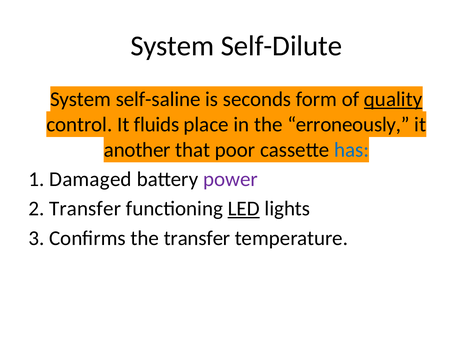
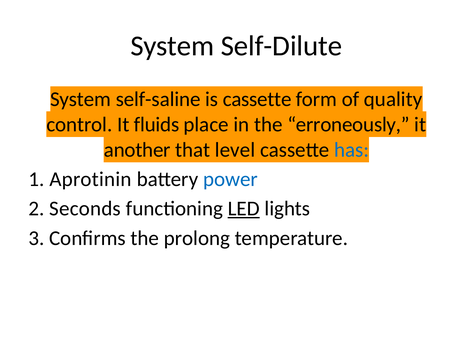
is seconds: seconds -> cassette
quality underline: present -> none
poor: poor -> level
Damaged: Damaged -> Aprotinin
power colour: purple -> blue
2 Transfer: Transfer -> Seconds
the transfer: transfer -> prolong
